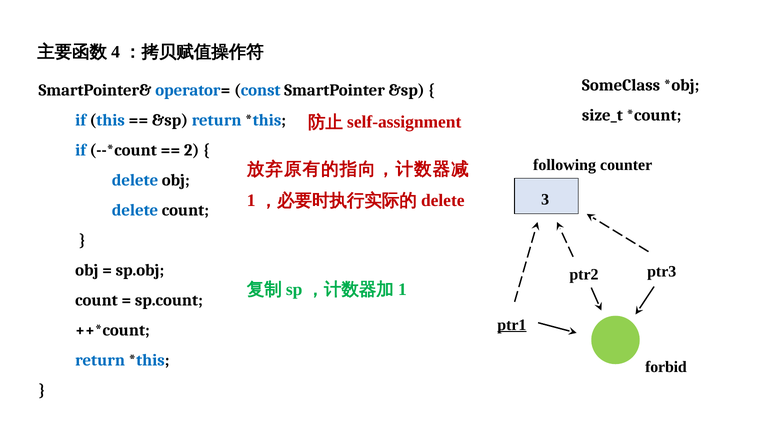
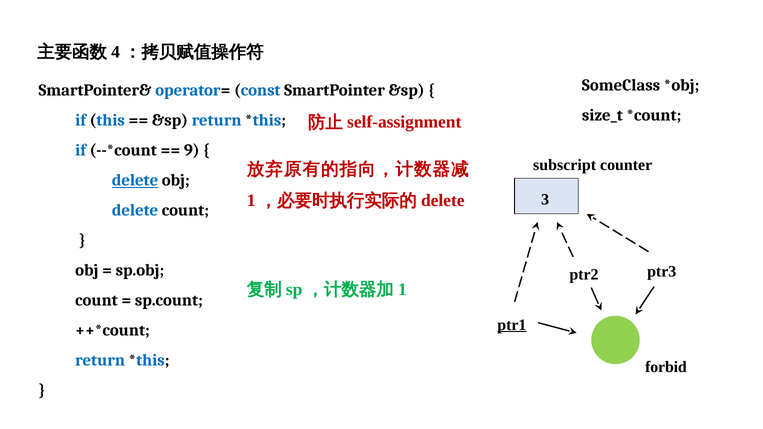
2: 2 -> 9
following: following -> subscript
delete at (135, 180) underline: none -> present
